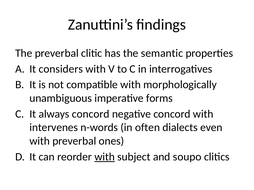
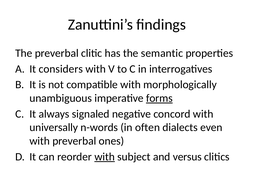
forms underline: none -> present
always concord: concord -> signaled
intervenes: intervenes -> universally
soupo: soupo -> versus
